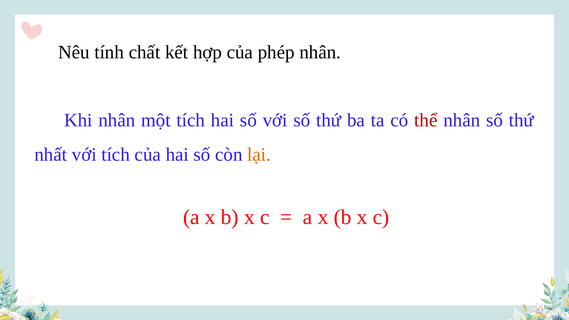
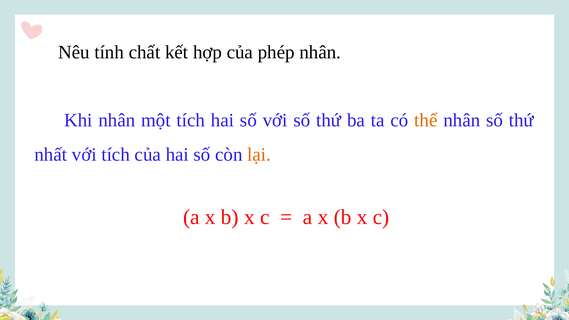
thể colour: red -> orange
